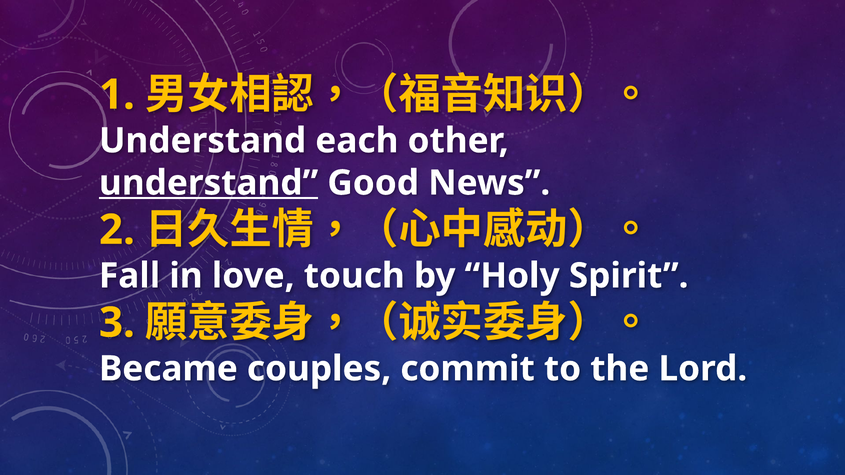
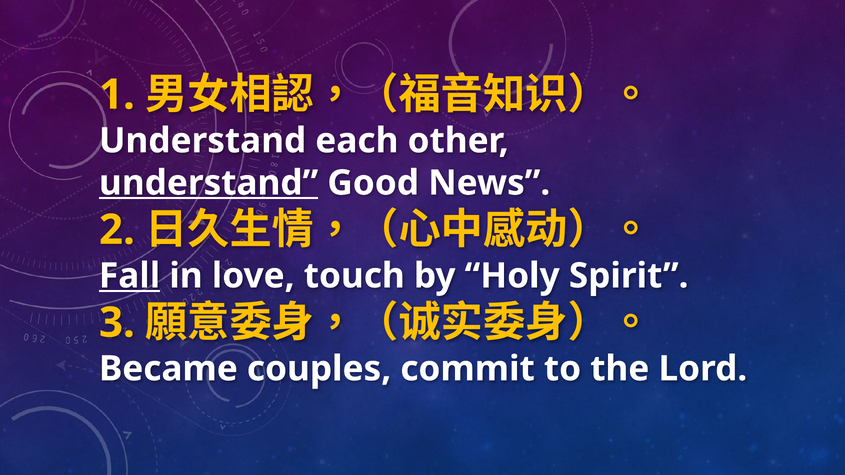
Fall underline: none -> present
